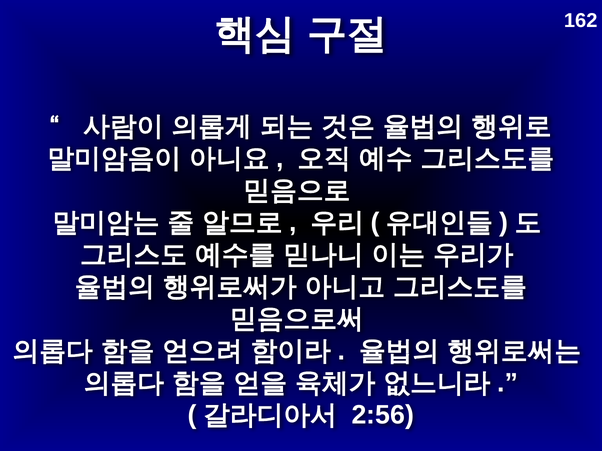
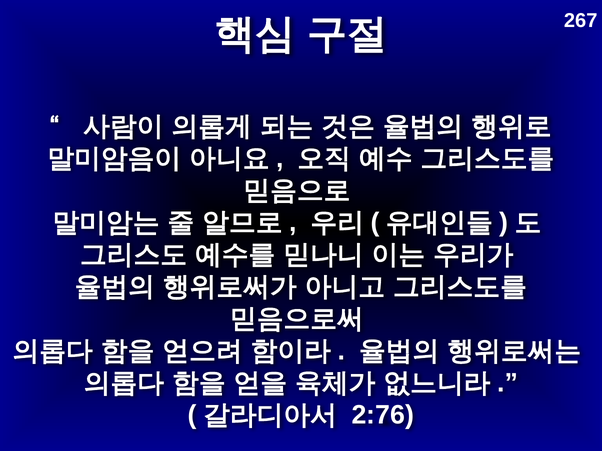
162: 162 -> 267
2:56: 2:56 -> 2:76
